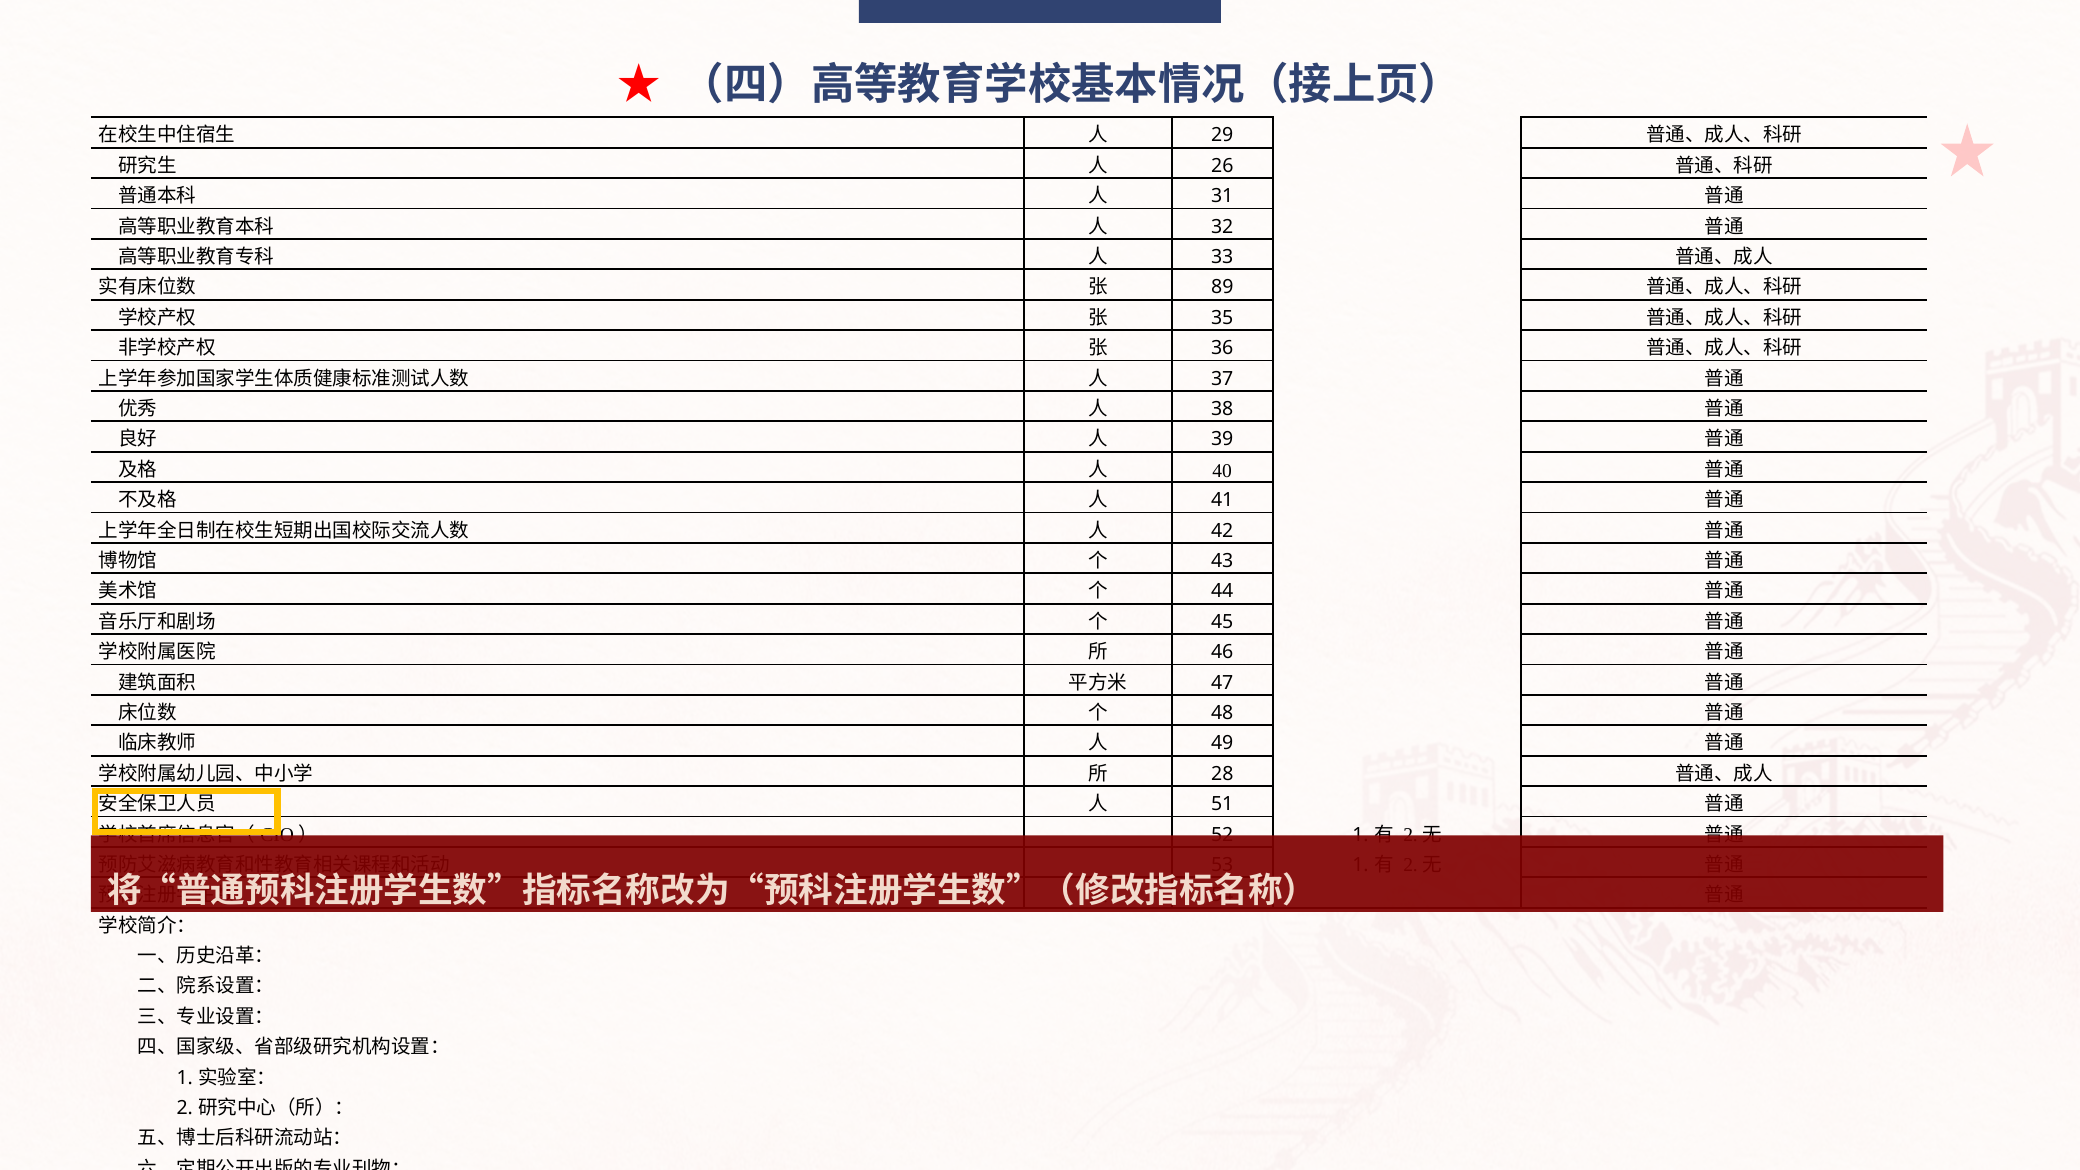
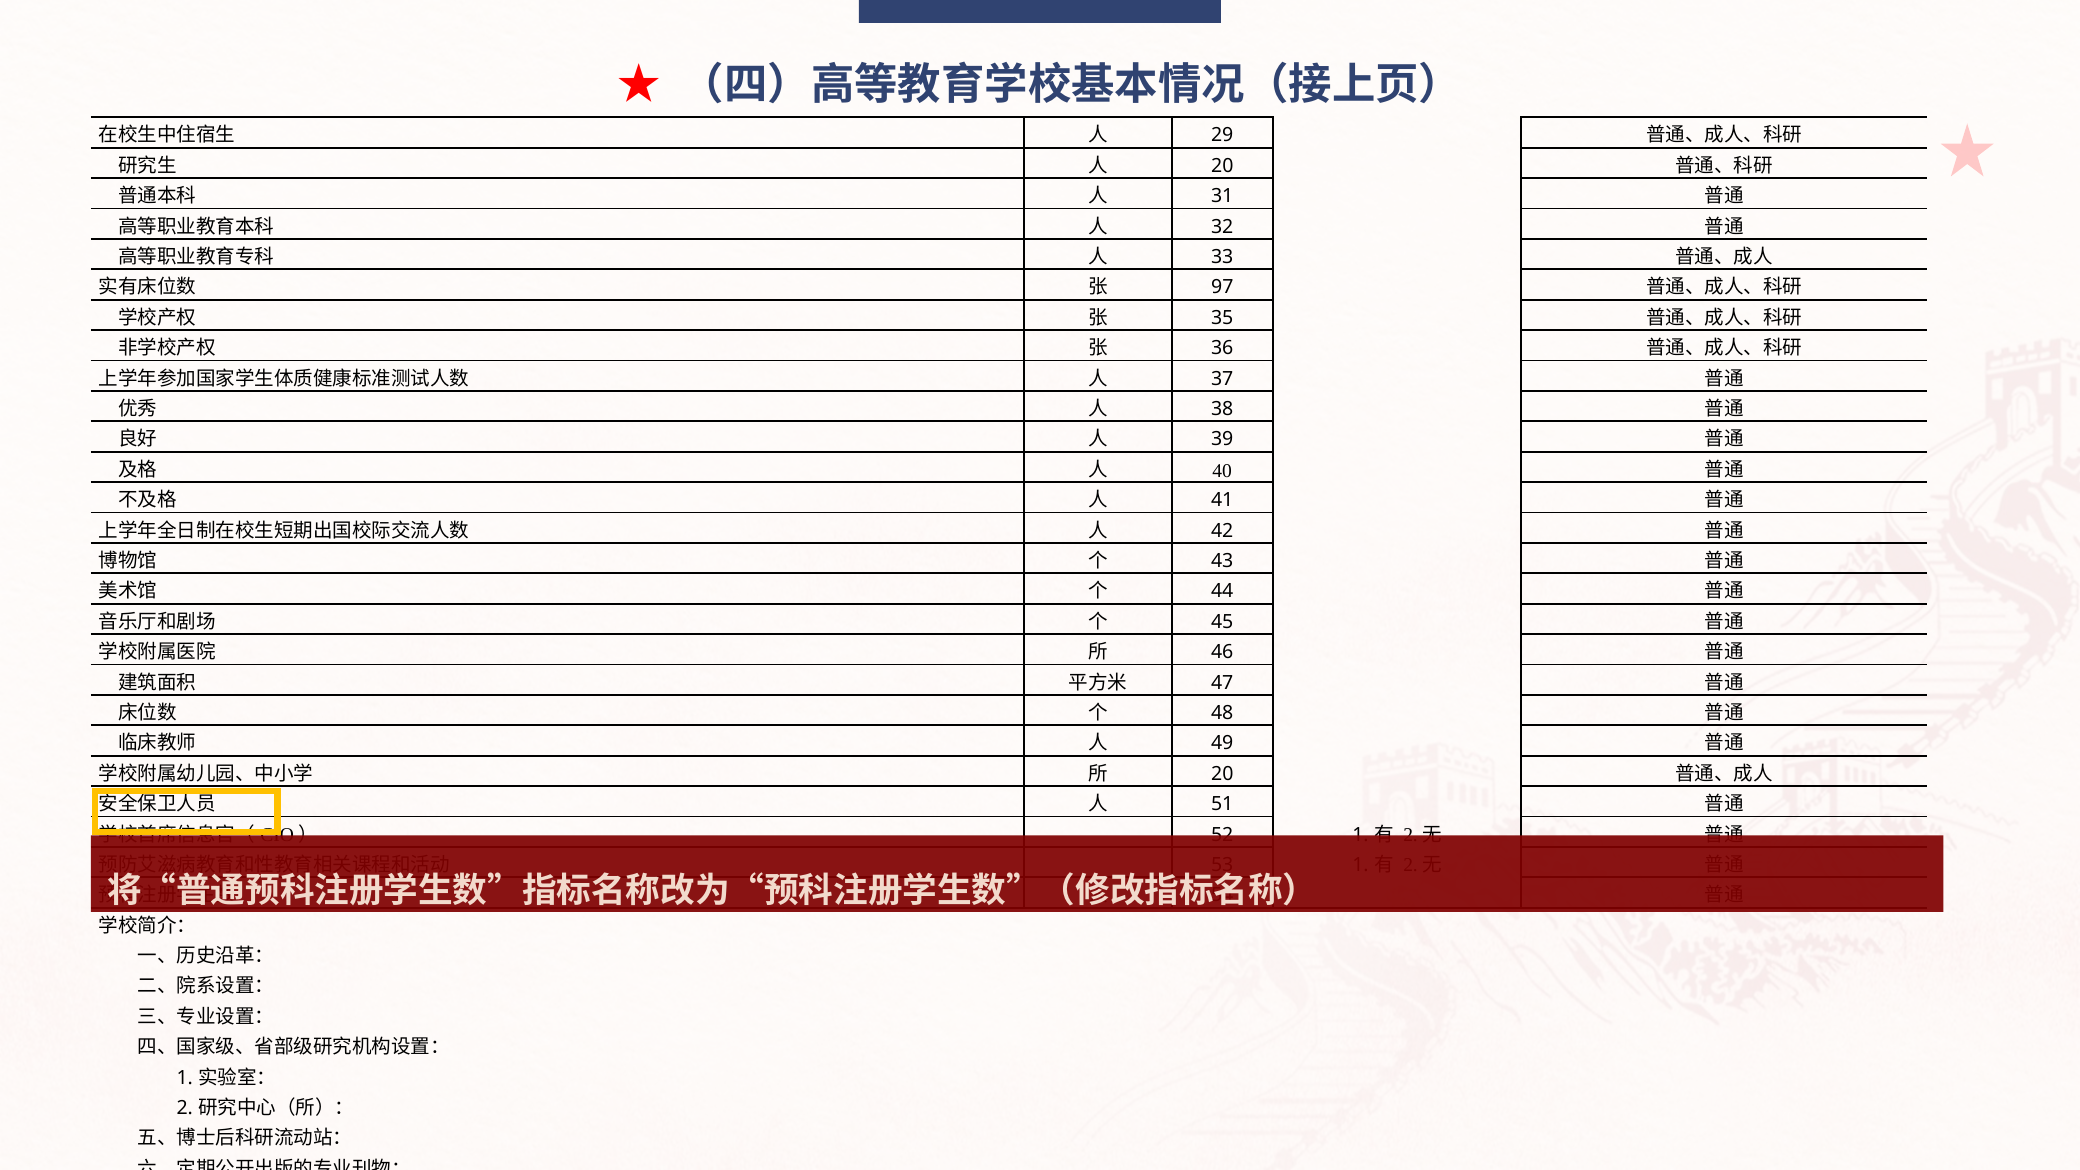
26 at (1222, 166): 26 -> 20
89: 89 -> 97
28 at (1222, 774): 28 -> 20
